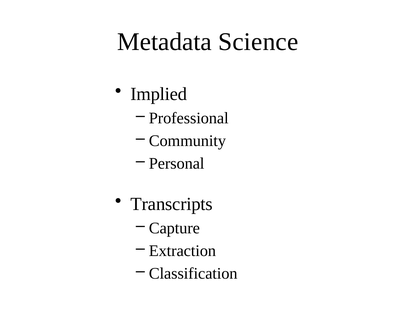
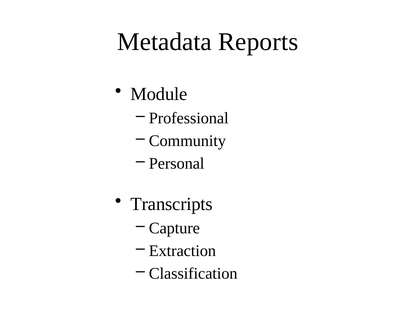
Science: Science -> Reports
Implied: Implied -> Module
